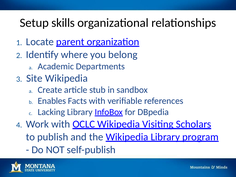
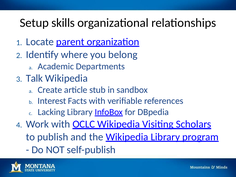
Site: Site -> Talk
Enables: Enables -> Interest
